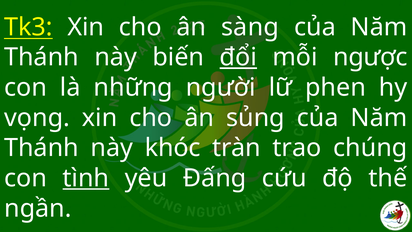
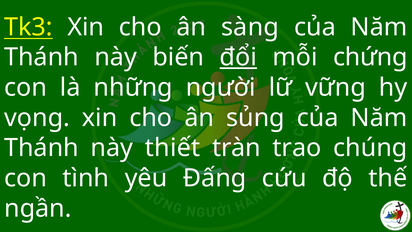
ngược: ngược -> chứng
phen: phen -> vững
khóc: khóc -> thiết
tình underline: present -> none
